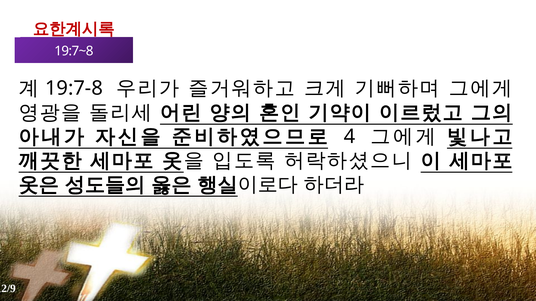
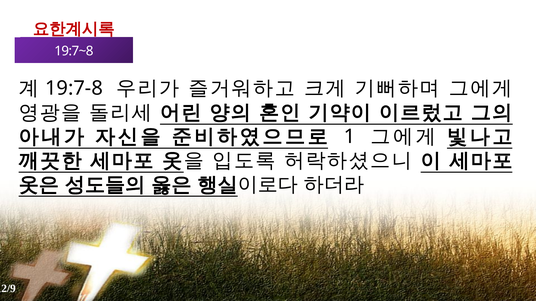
4: 4 -> 1
